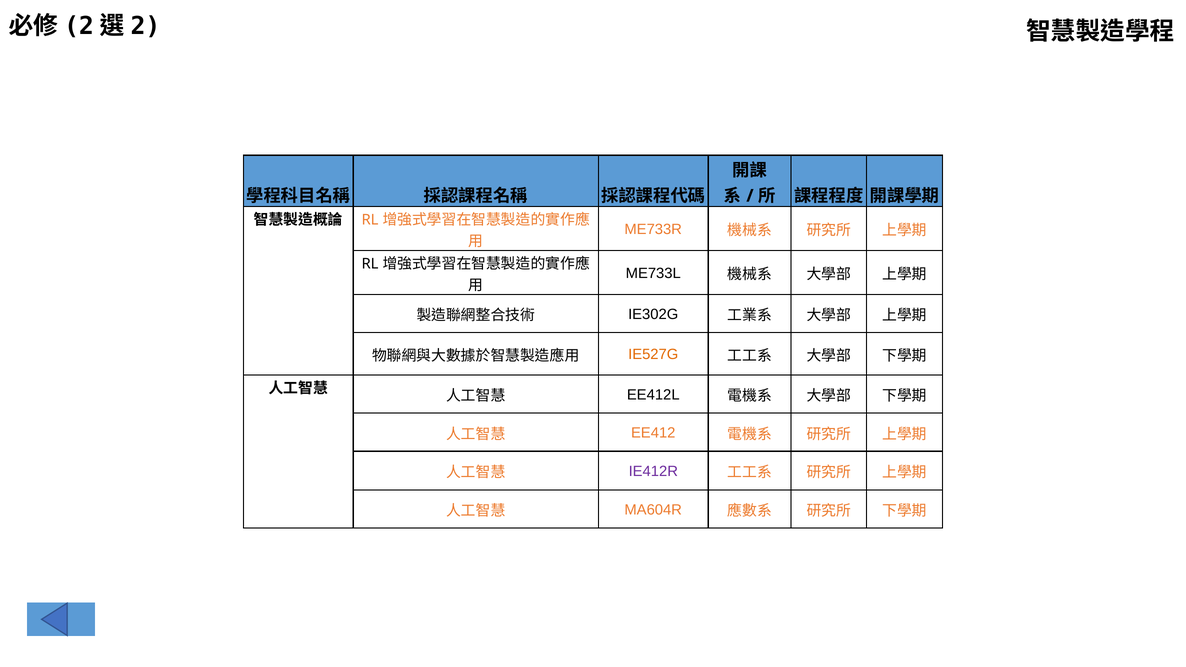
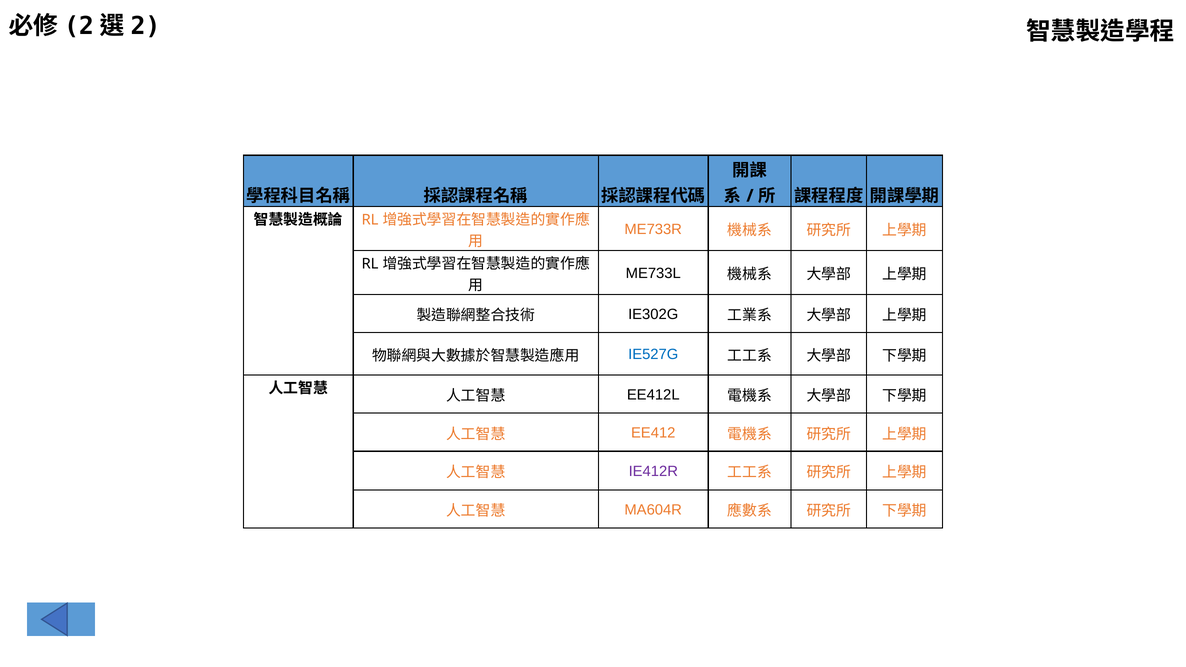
IE527G colour: orange -> blue
